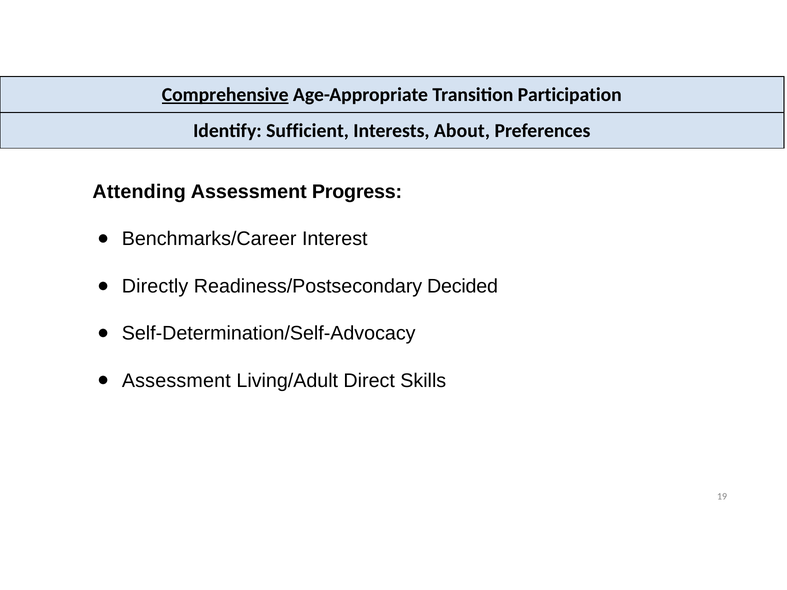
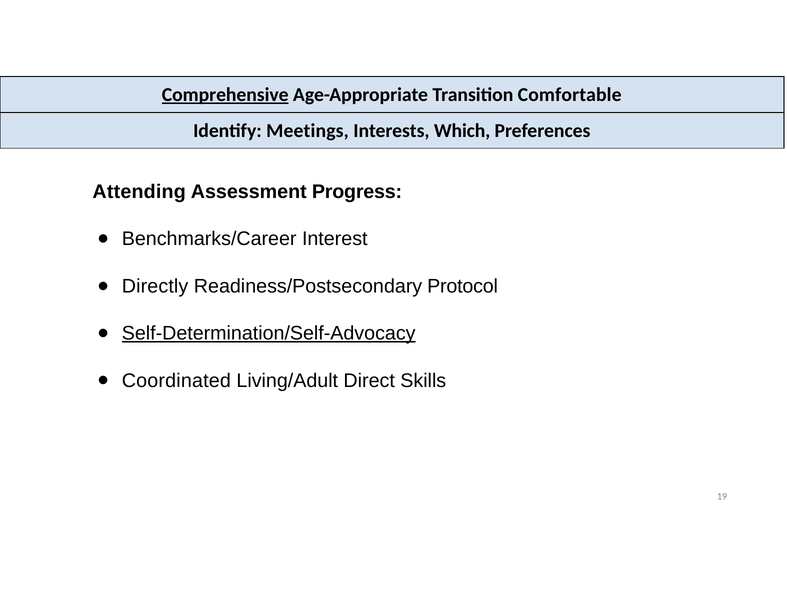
Participation: Participation -> Comfortable
Sufficient: Sufficient -> Meetings
About: About -> Which
Decided: Decided -> Protocol
Self-Determination/Self-Advocacy underline: none -> present
Assessment at (176, 381): Assessment -> Coordinated
